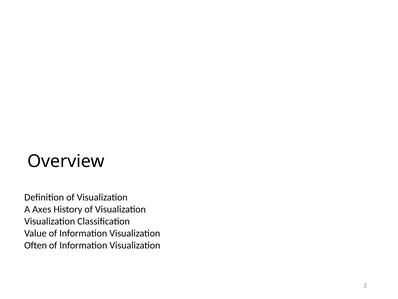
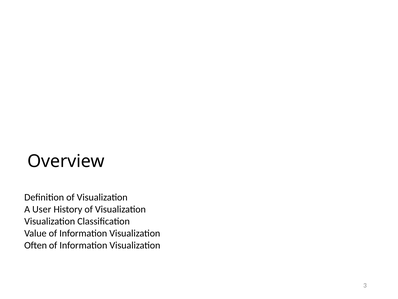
Axes: Axes -> User
